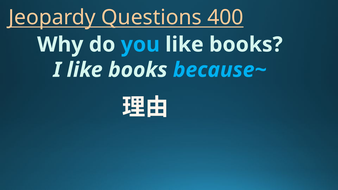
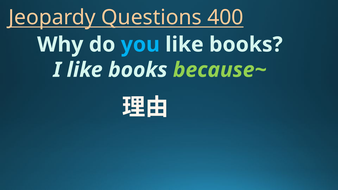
because~ colour: light blue -> light green
